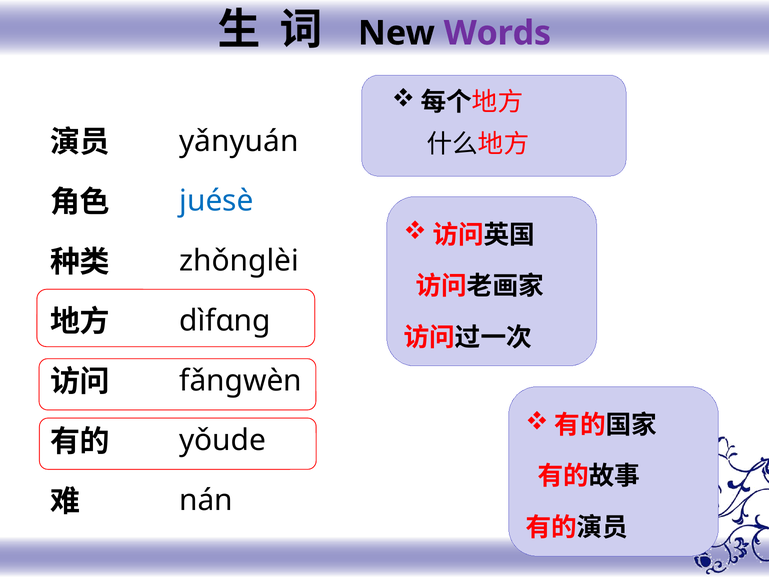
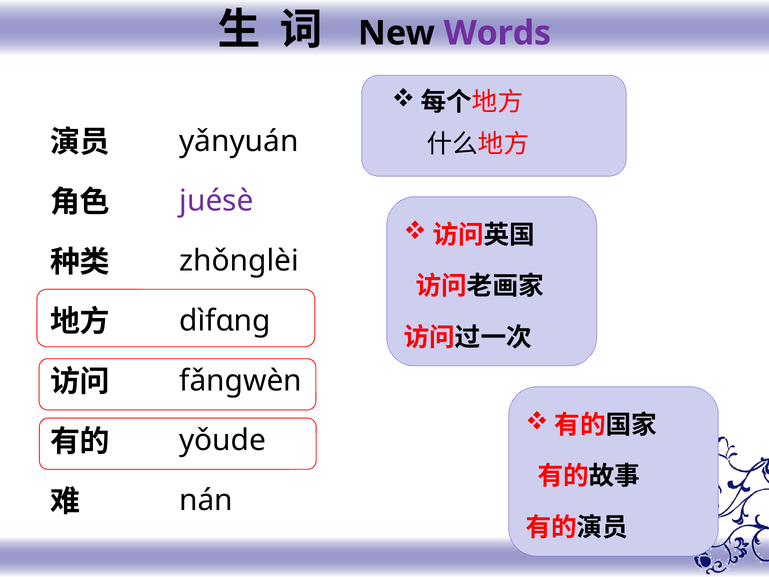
juésè colour: blue -> purple
